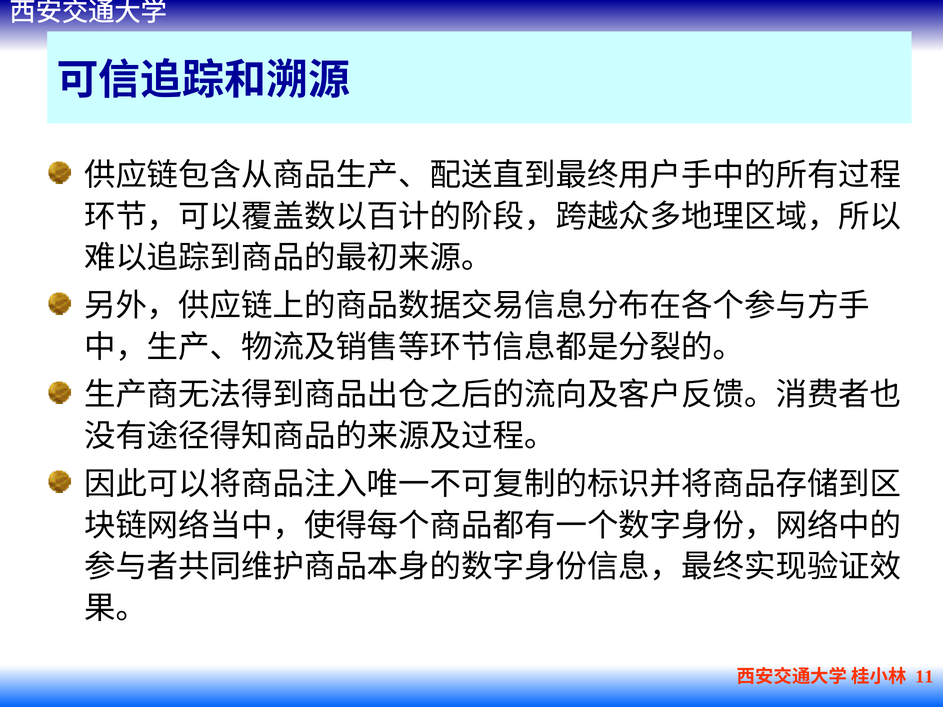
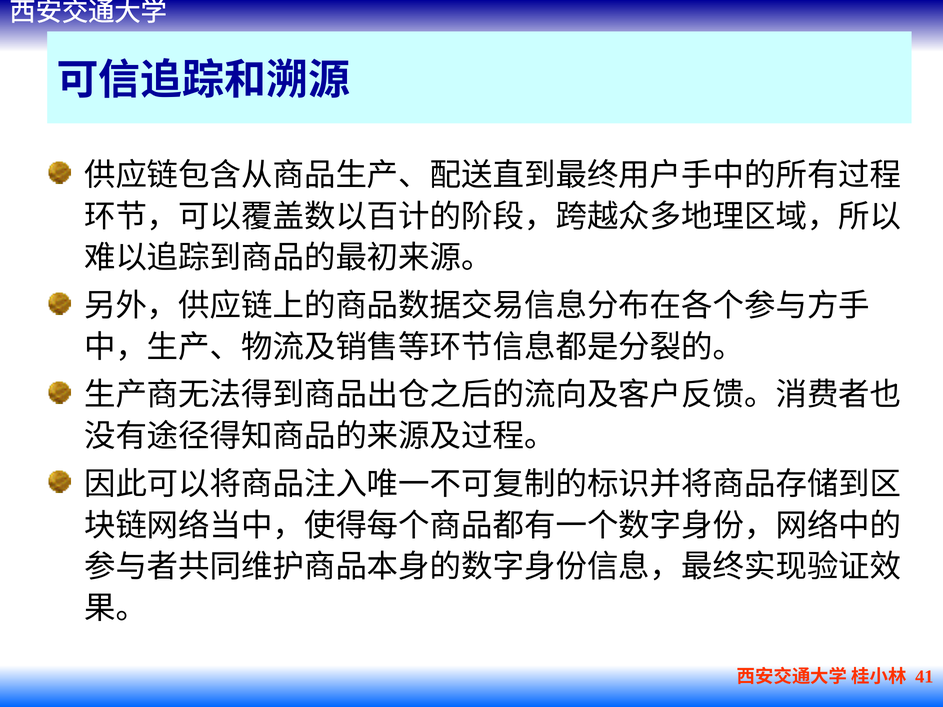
11: 11 -> 41
